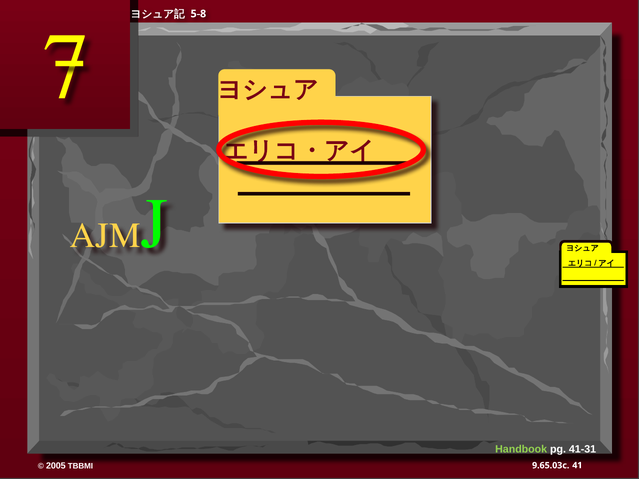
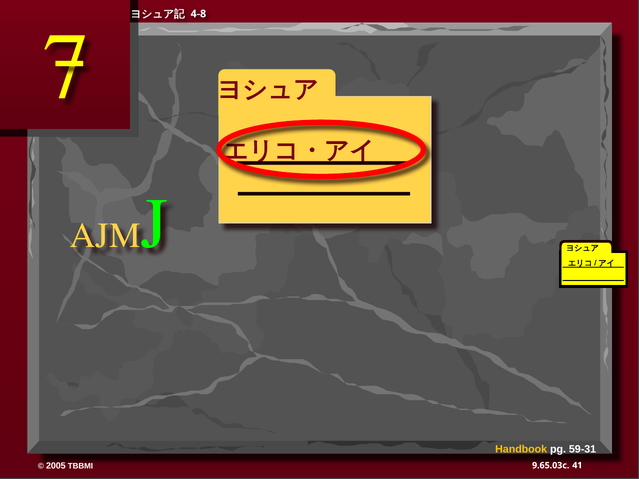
5-8: 5-8 -> 4-8
Handbook colour: light green -> yellow
41-31: 41-31 -> 59-31
